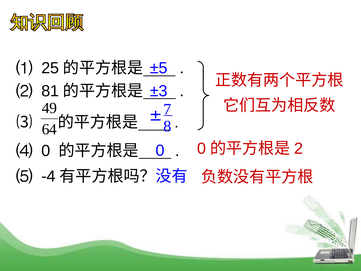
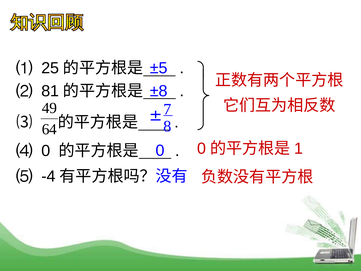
±3: ±3 -> ±8
2: 2 -> 1
